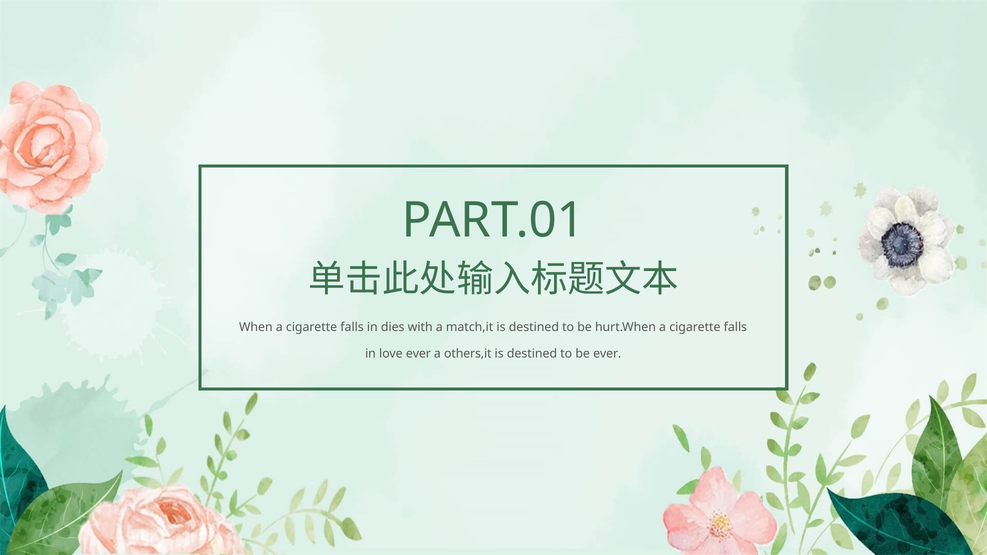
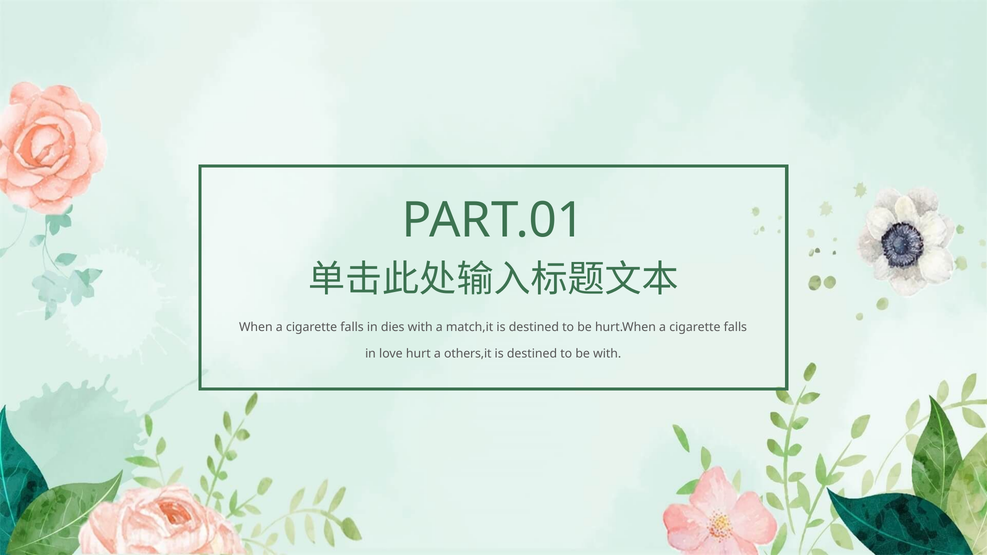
love ever: ever -> hurt
be ever: ever -> with
